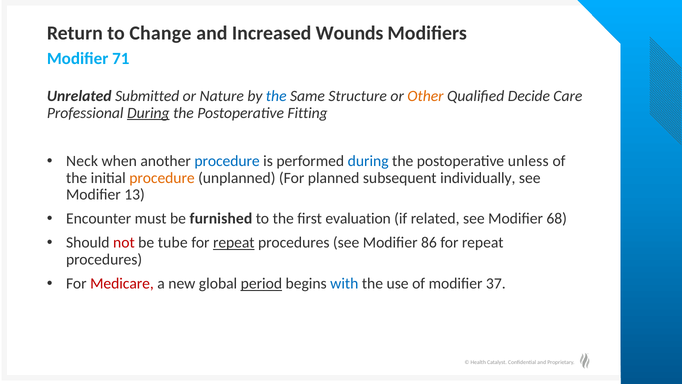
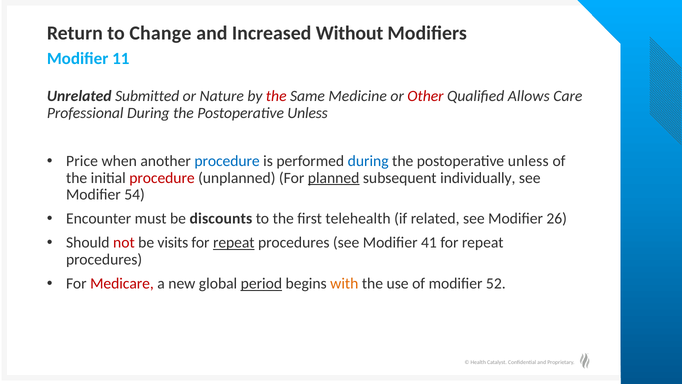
Wounds: Wounds -> Without
71: 71 -> 11
the at (276, 96) colour: blue -> red
Structure: Structure -> Medicine
Other colour: orange -> red
Decide: Decide -> Allows
During at (148, 113) underline: present -> none
Fitting at (308, 113): Fitting -> Unless
Neck: Neck -> Price
procedure at (162, 178) colour: orange -> red
planned underline: none -> present
13: 13 -> 54
furnished: furnished -> discounts
evaluation: evaluation -> telehealth
68: 68 -> 26
tube: tube -> visits
86: 86 -> 41
with colour: blue -> orange
37: 37 -> 52
